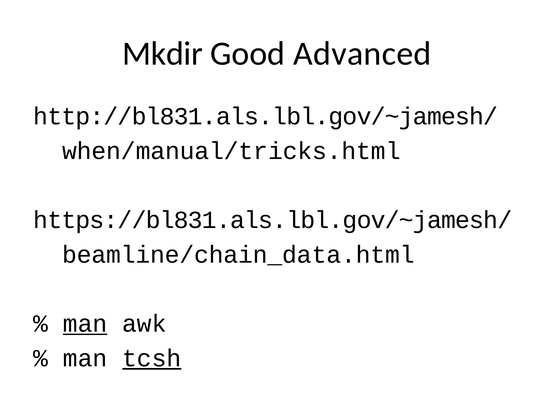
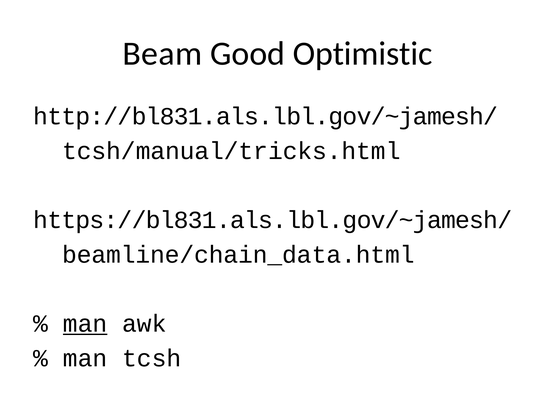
Mkdir: Mkdir -> Beam
Advanced: Advanced -> Optimistic
when/manual/tricks.html: when/manual/tricks.html -> tcsh/manual/tricks.html
tcsh underline: present -> none
